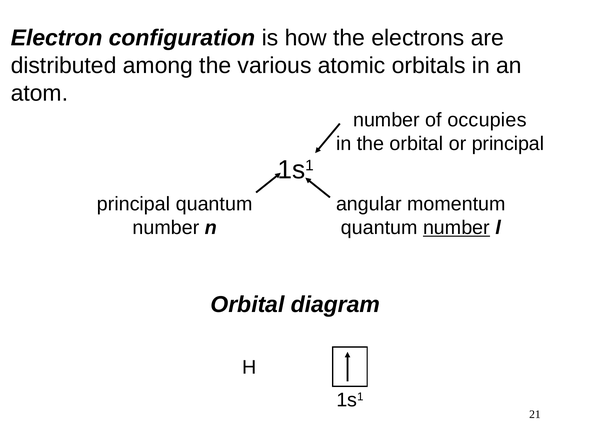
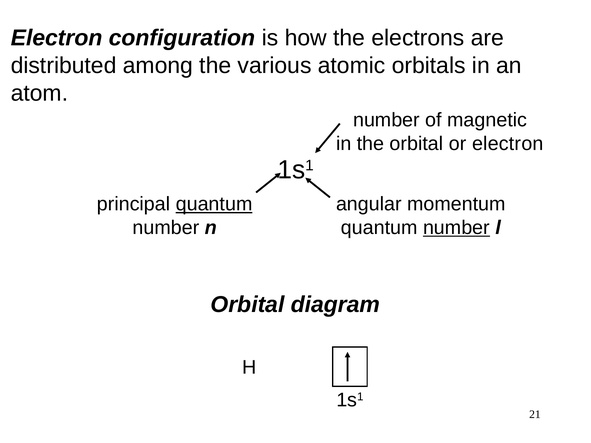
occupies: occupies -> magnetic
or principal: principal -> electron
quantum at (214, 204) underline: none -> present
